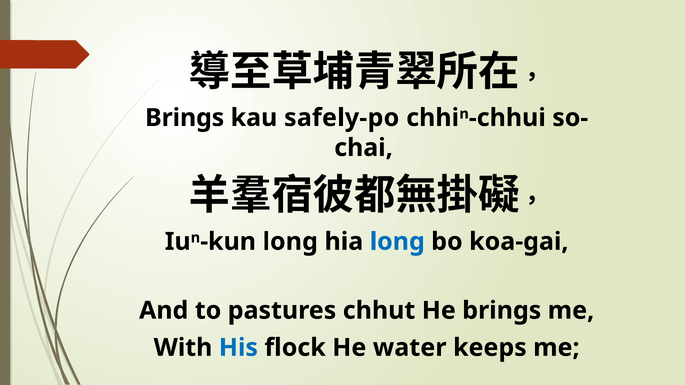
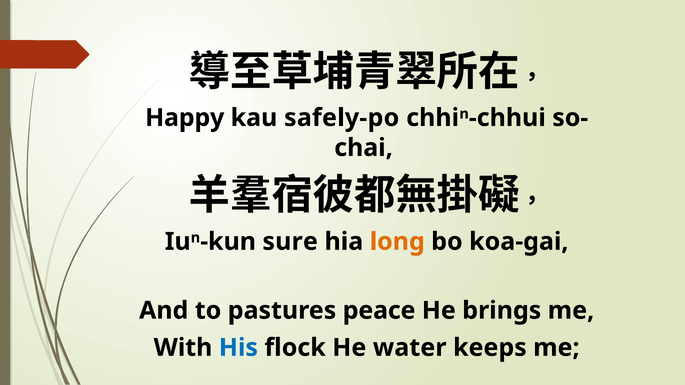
Brings at (185, 118): Brings -> Happy
long at (290, 242): long -> sure
long at (397, 242) colour: blue -> orange
chhut: chhut -> peace
